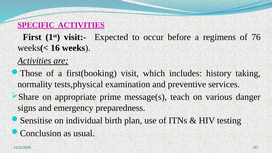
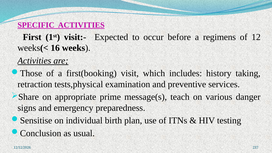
76: 76 -> 12
normality: normality -> retraction
